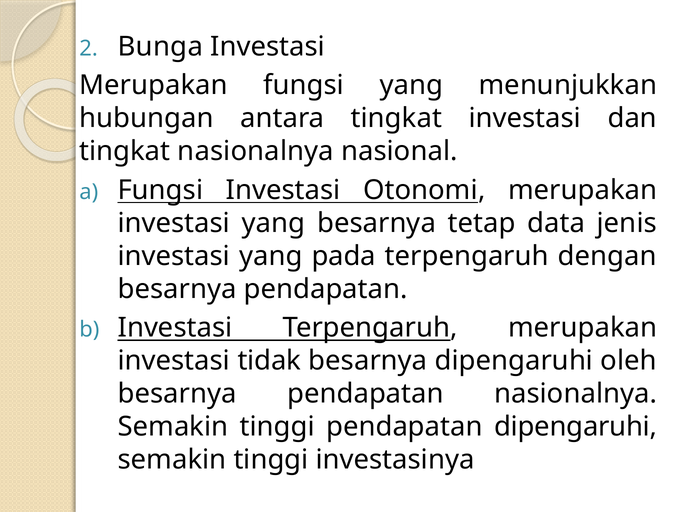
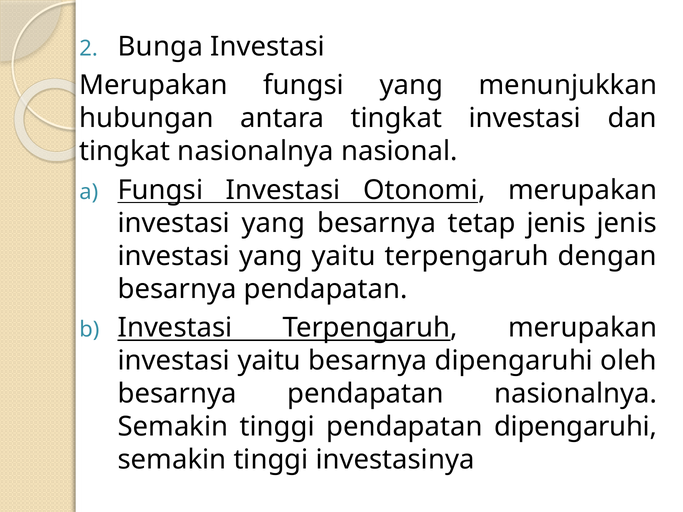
tetap data: data -> jenis
yang pada: pada -> yaitu
investasi tidak: tidak -> yaitu
